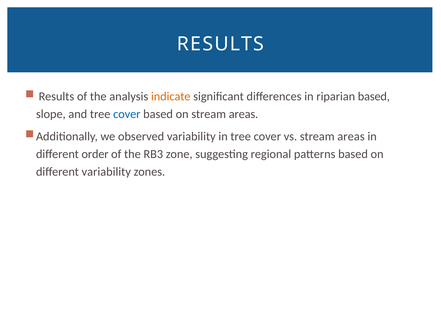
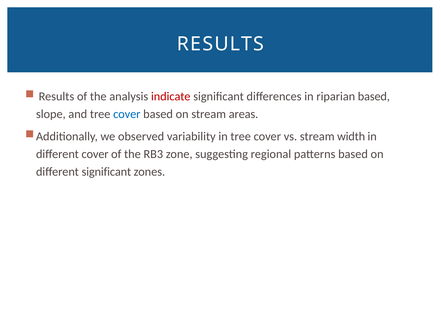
indicate colour: orange -> red
vs stream areas: areas -> width
different order: order -> cover
different variability: variability -> significant
